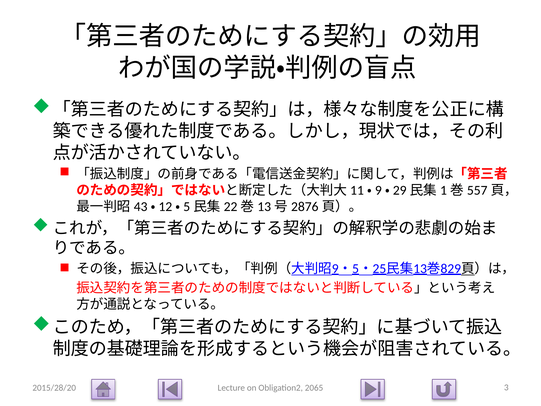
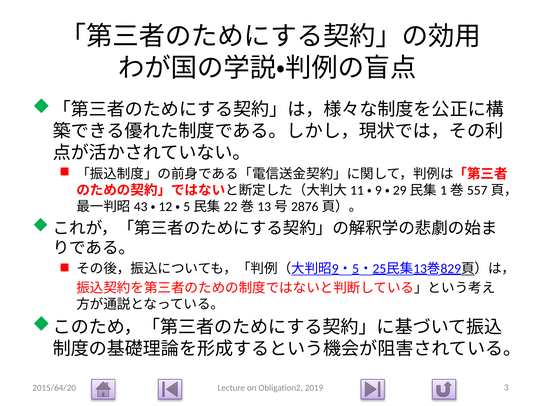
2015/28/20: 2015/28/20 -> 2015/64/20
2065: 2065 -> 2019
